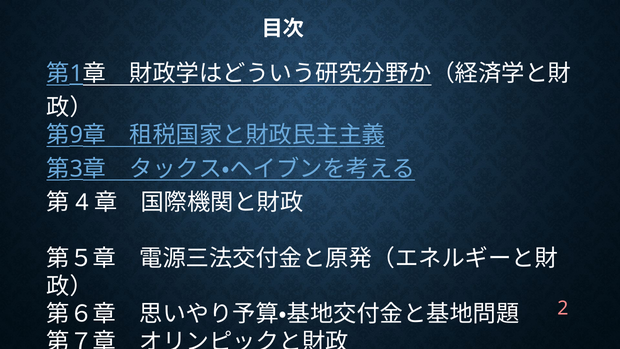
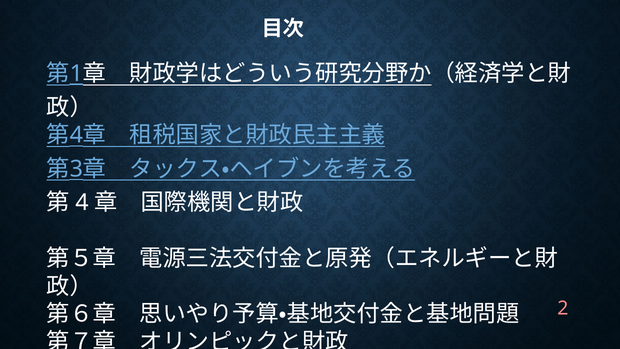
9 at (76, 135): 9 -> 4
